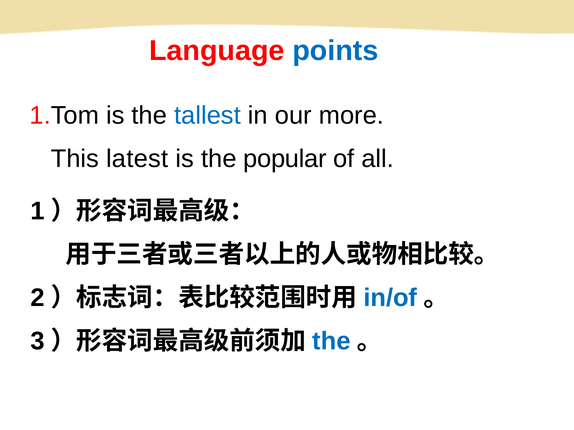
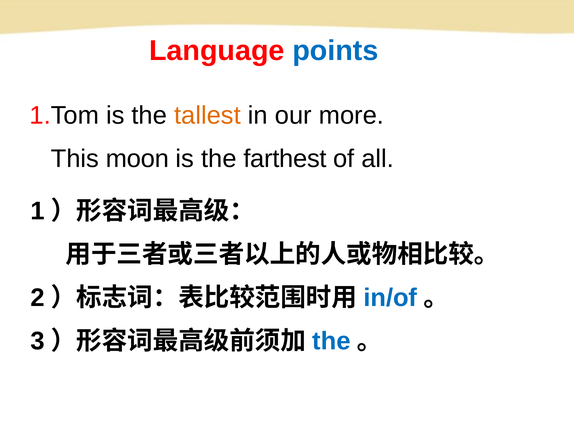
tallest colour: blue -> orange
latest: latest -> moon
popular: popular -> farthest
